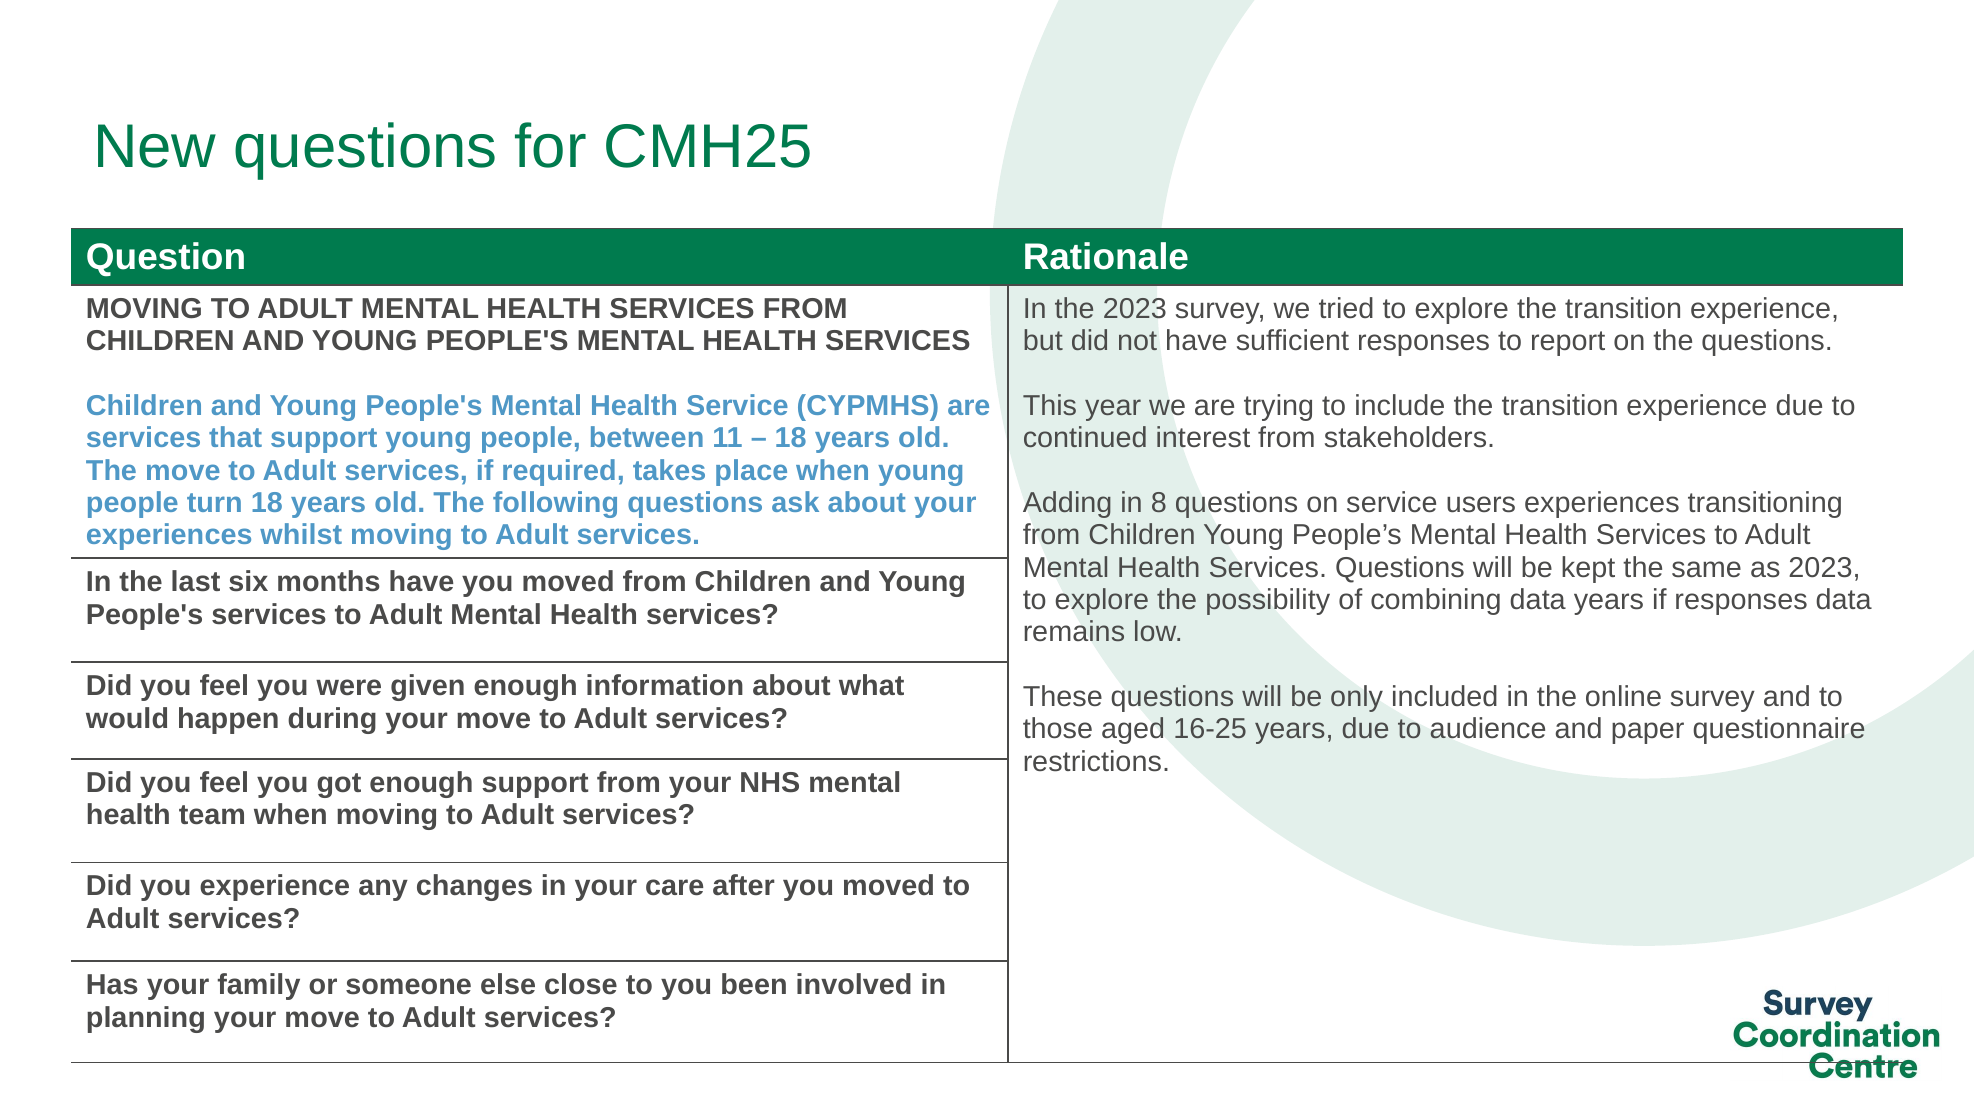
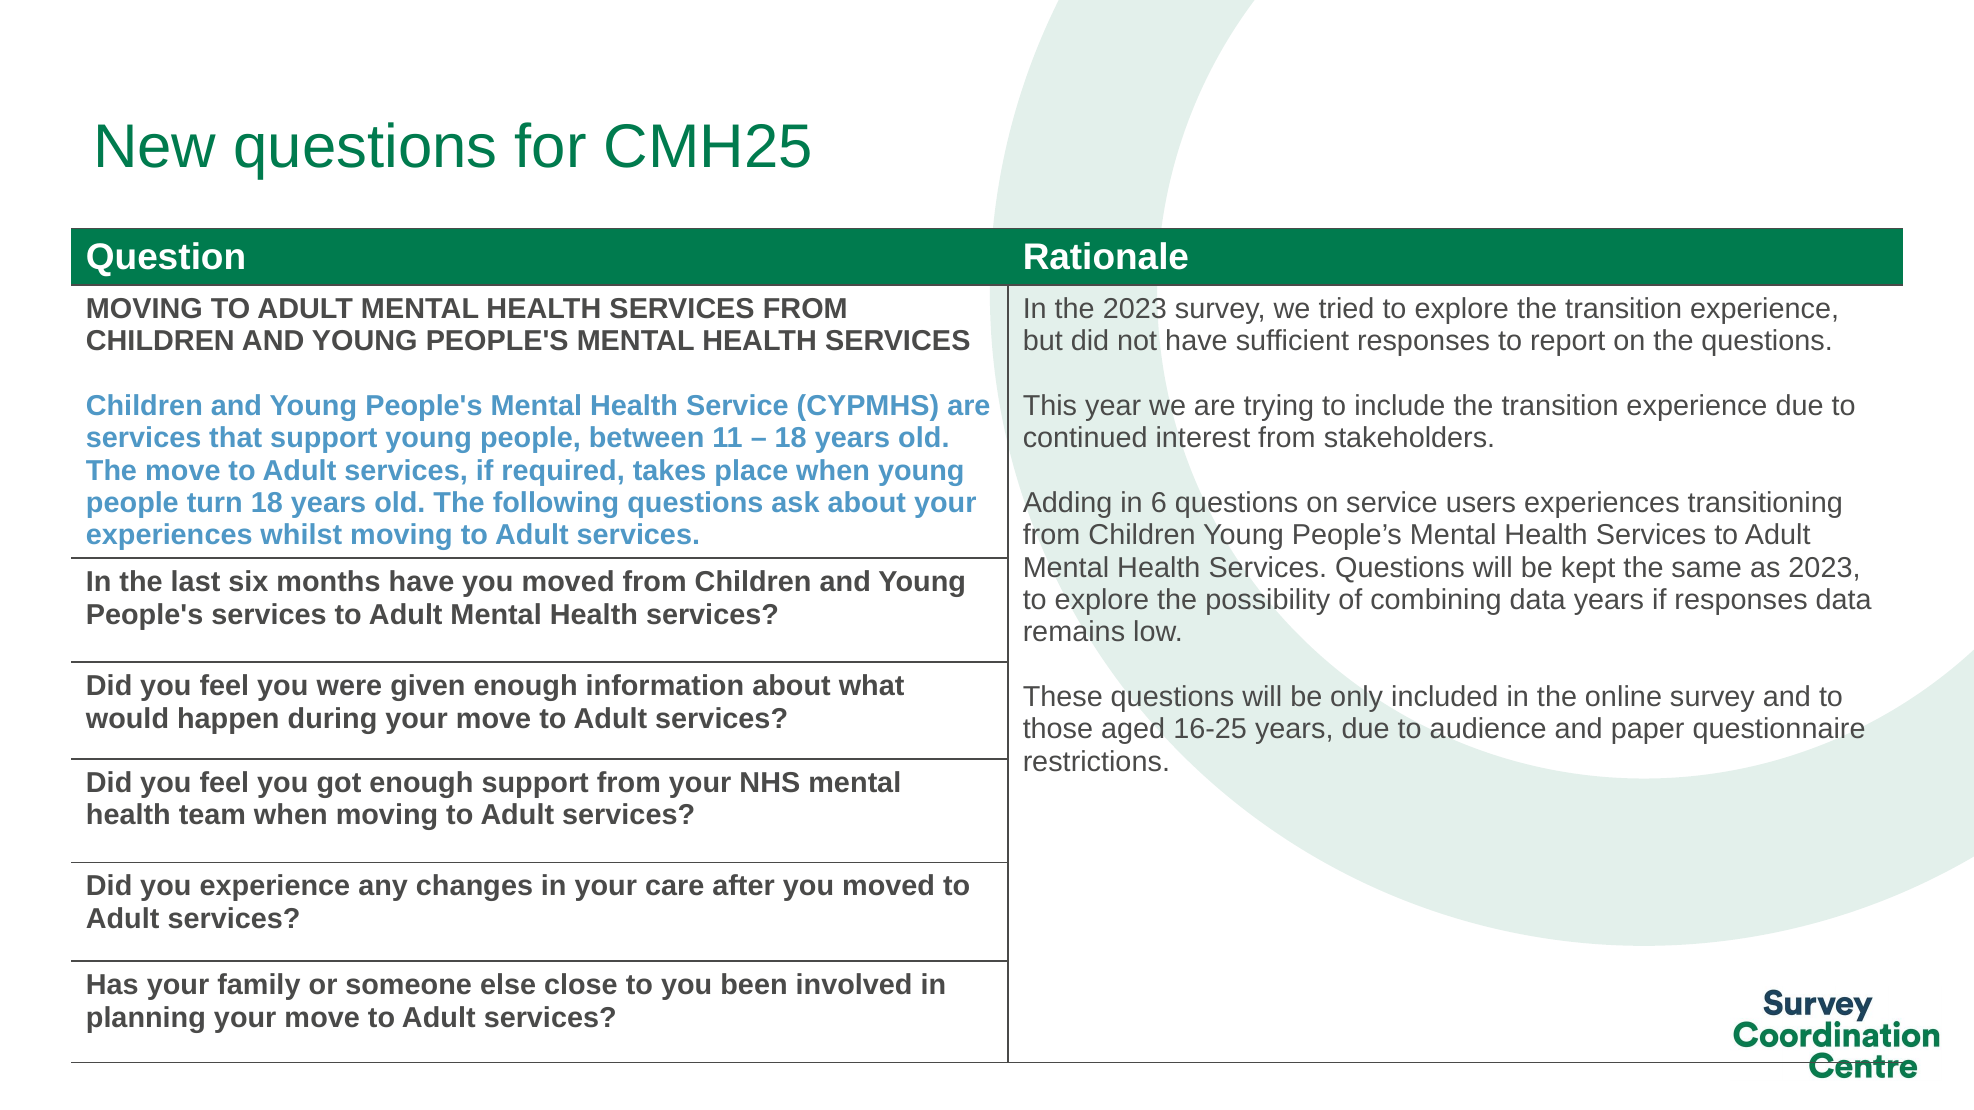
8: 8 -> 6
